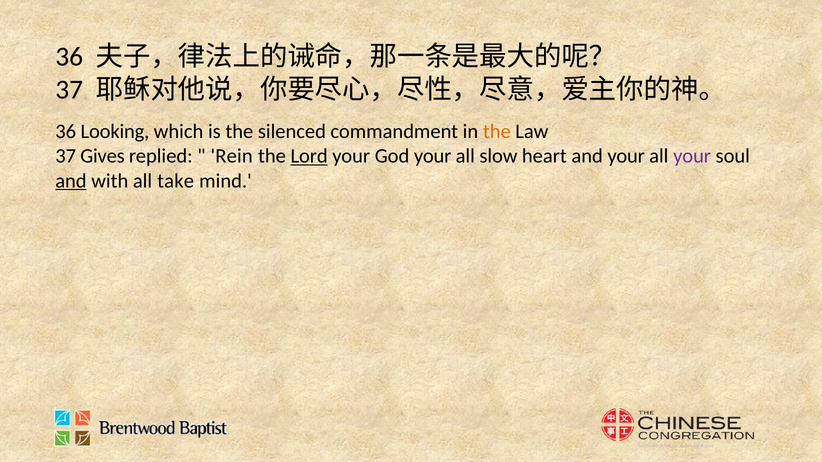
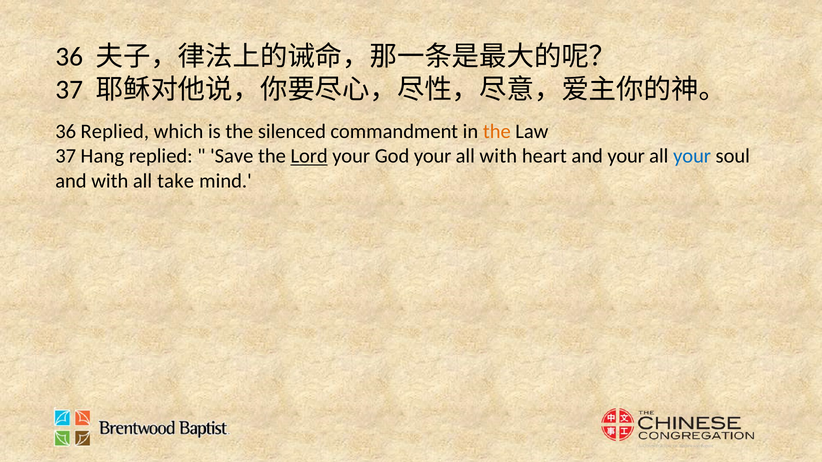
36 Looking: Looking -> Replied
Gives: Gives -> Hang
Rein: Rein -> Save
all slow: slow -> with
your at (692, 156) colour: purple -> blue
and at (71, 181) underline: present -> none
